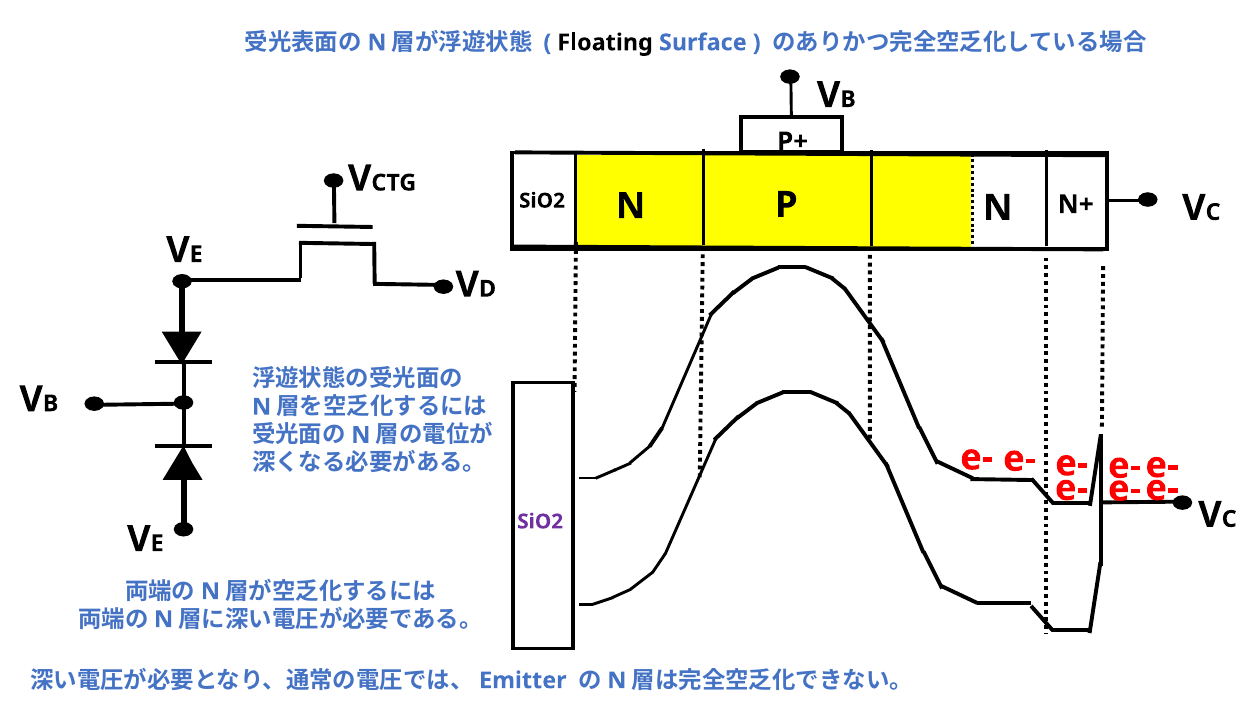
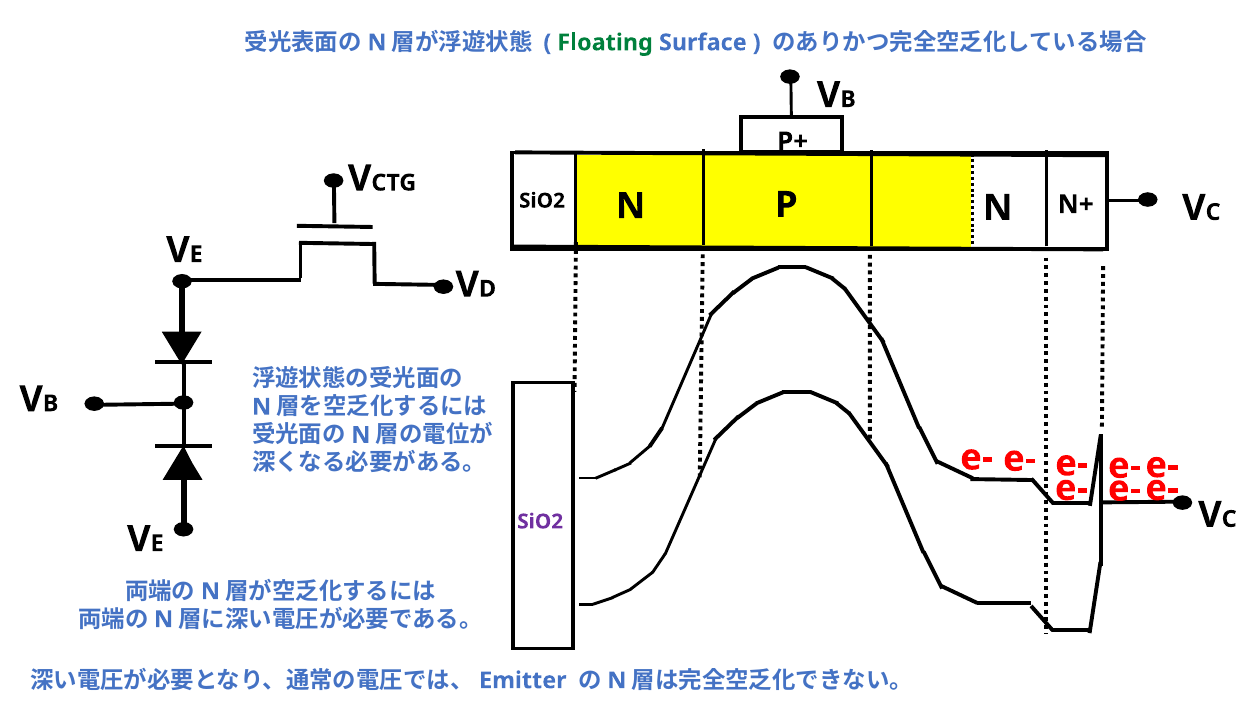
Floating colour: black -> green
